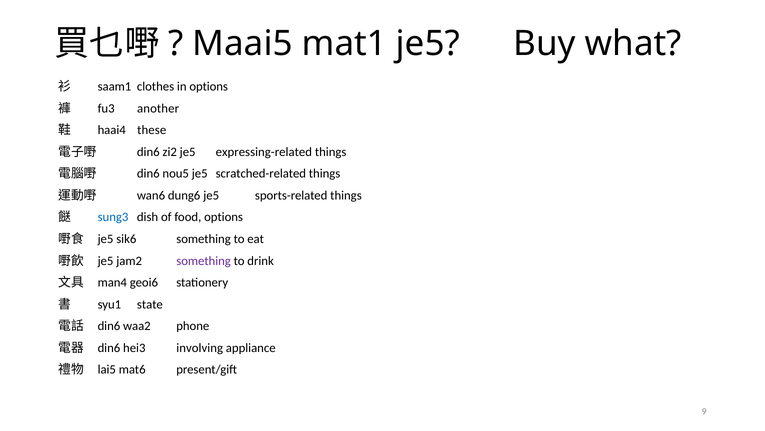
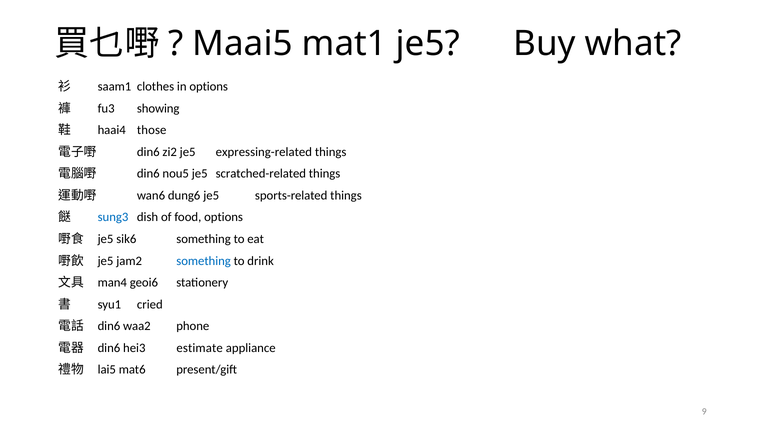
another: another -> showing
these: these -> those
something at (204, 260) colour: purple -> blue
state: state -> cried
involving: involving -> estimate
